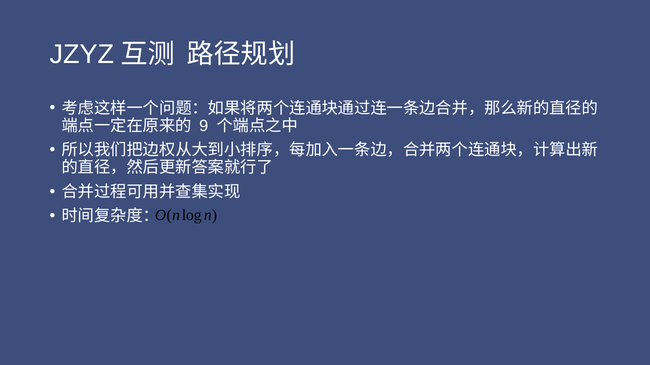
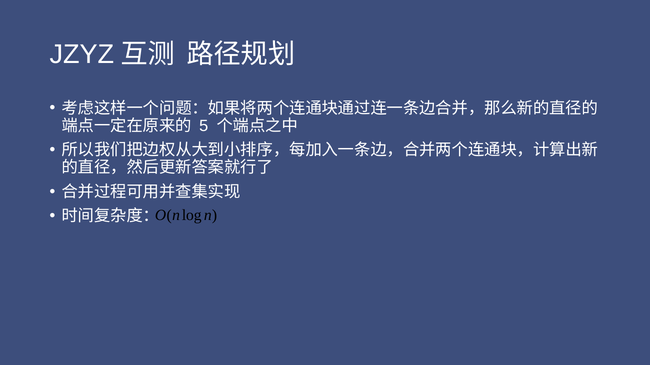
9: 9 -> 5
